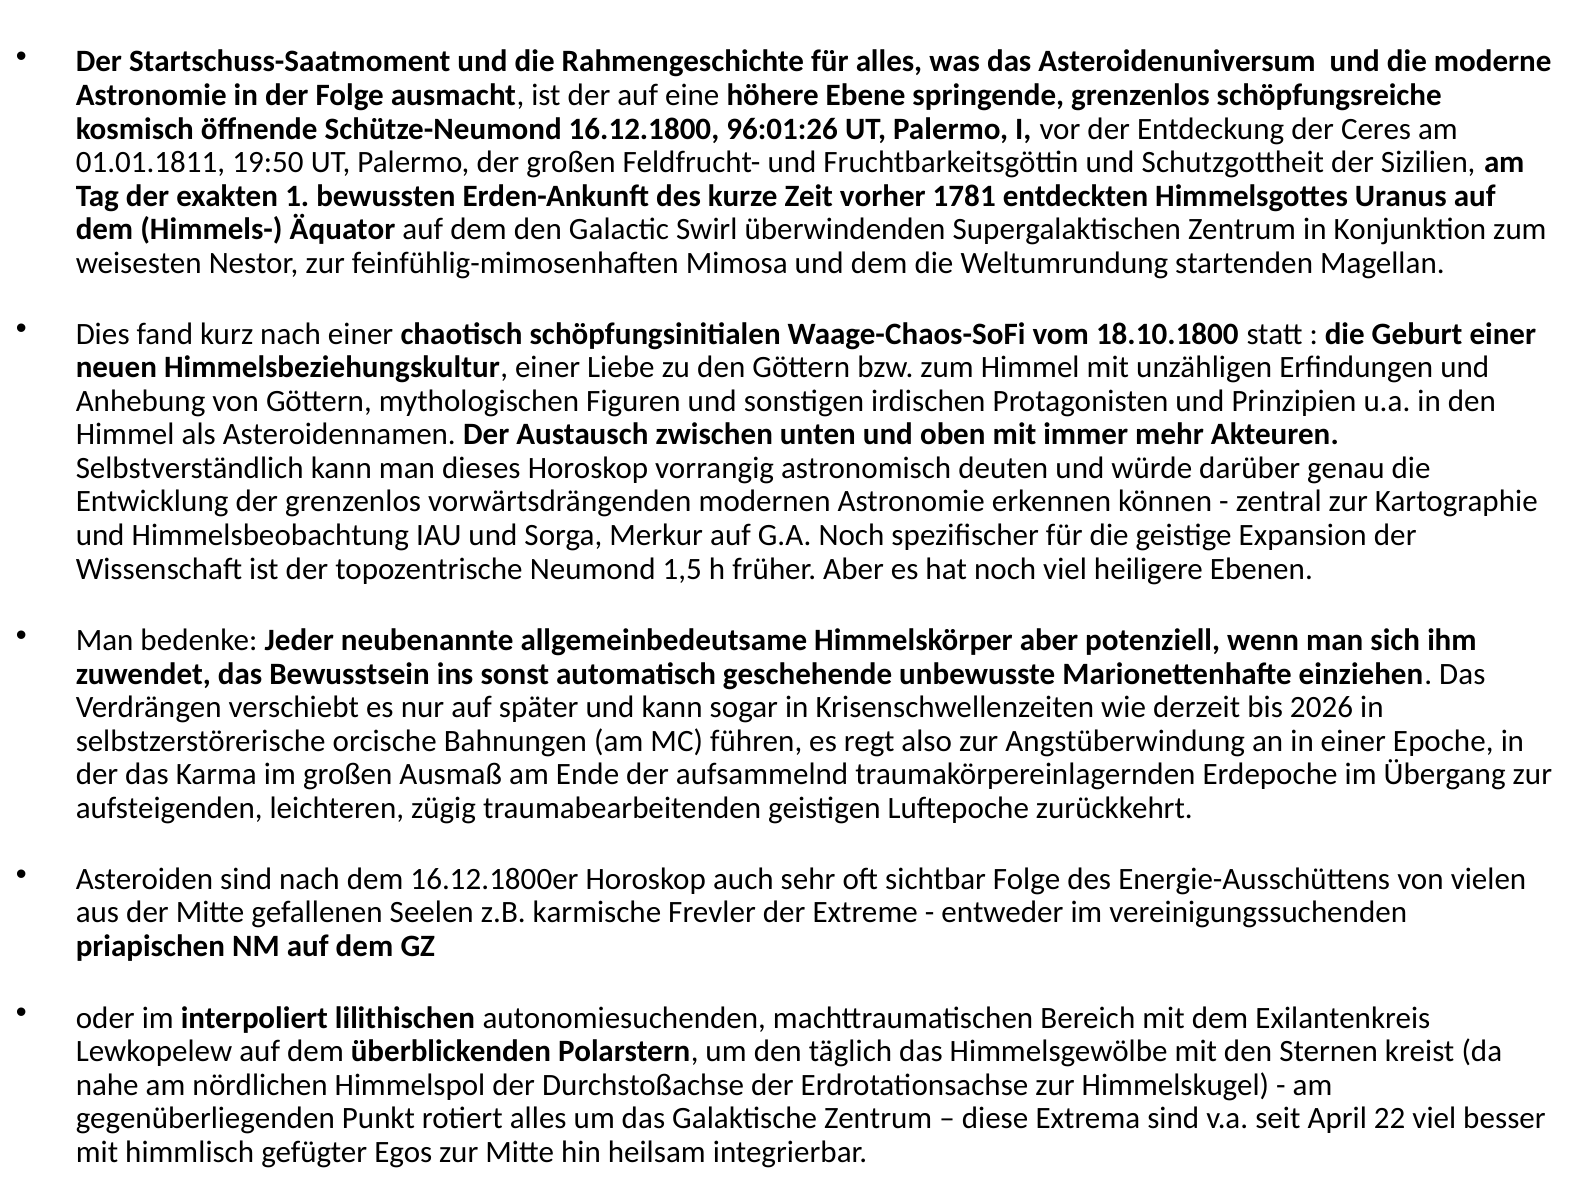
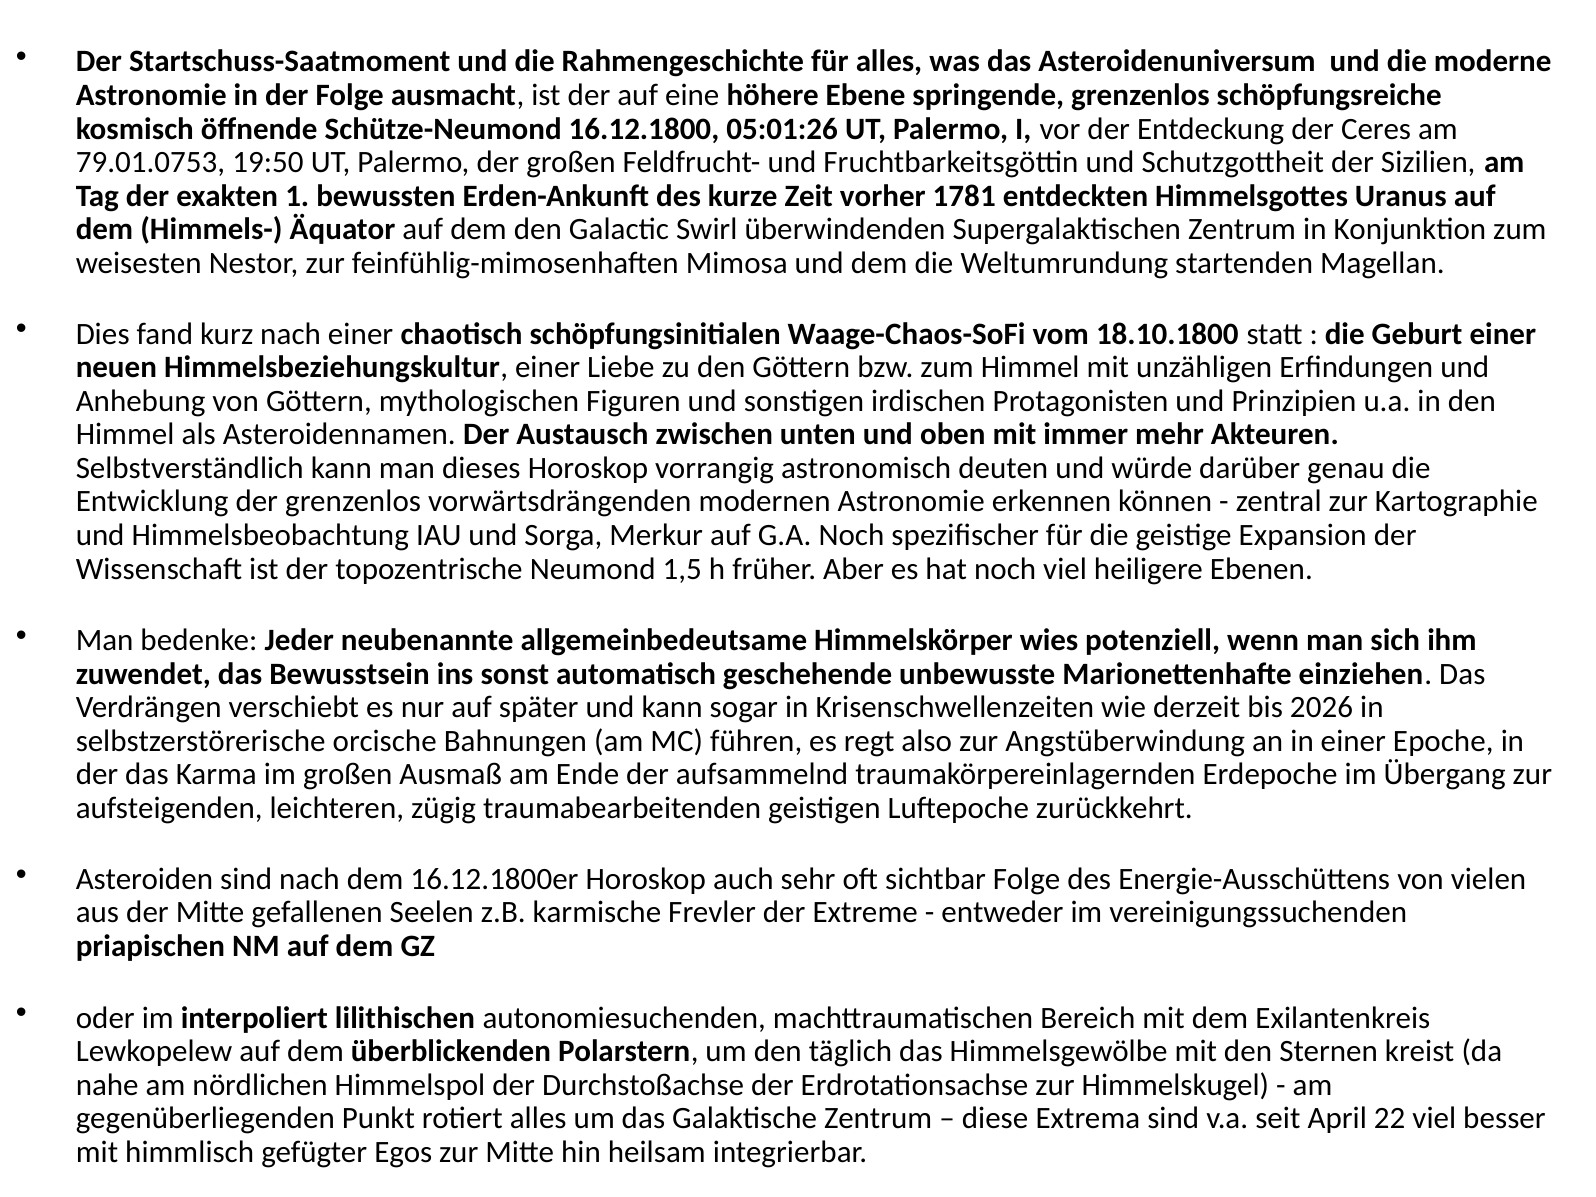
96:01:26: 96:01:26 -> 05:01:26
01.01.1811: 01.01.1811 -> 79.01.0753
Himmelskörper aber: aber -> wies
